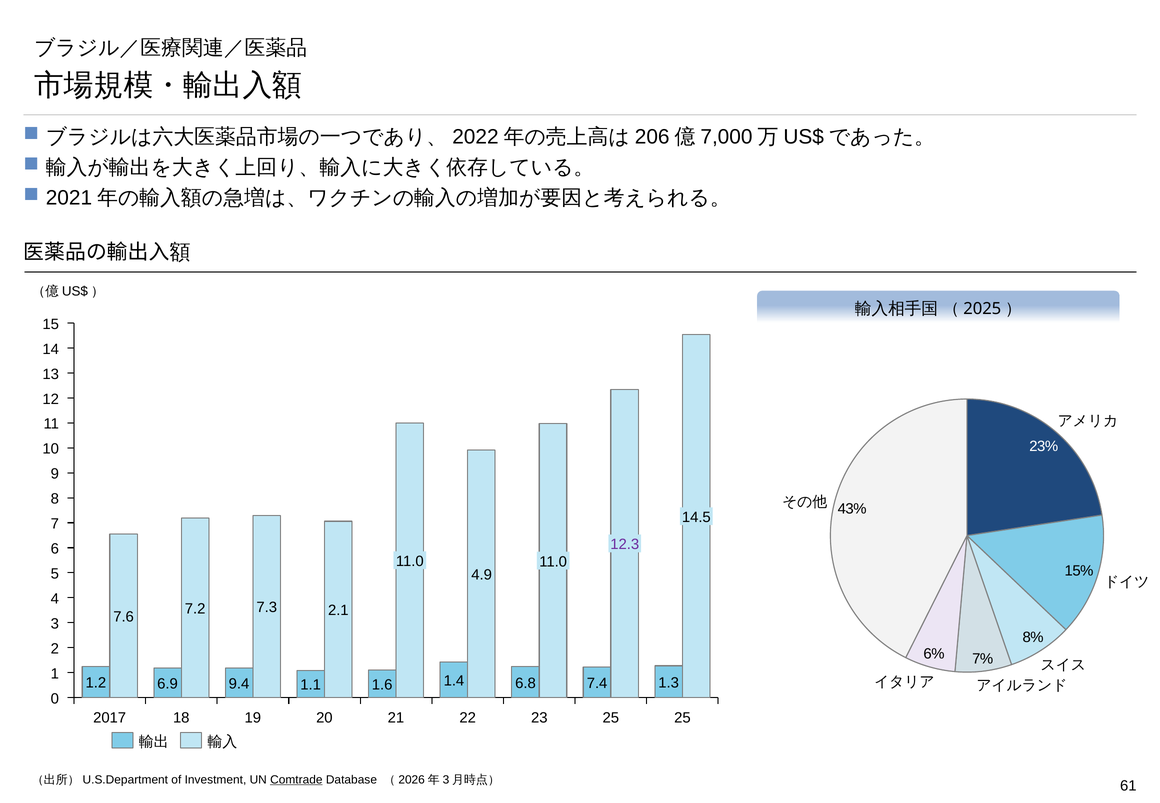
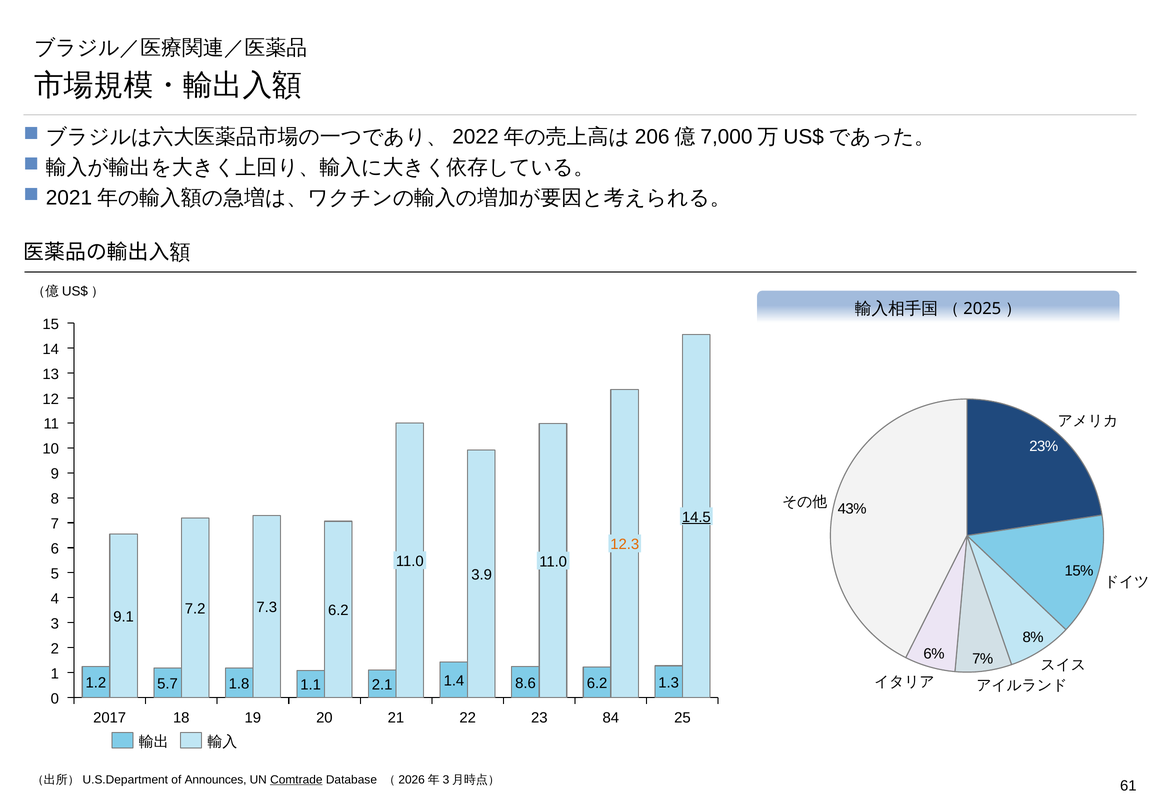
14.5 underline: none -> present
12.3 colour: purple -> orange
4.9: 4.9 -> 3.9
2.1 at (338, 611): 2.1 -> 6.2
7.6: 7.6 -> 9.1
6.8: 6.8 -> 8.6
7.4 at (597, 683): 7.4 -> 6.2
6.9: 6.9 -> 5.7
9.4: 9.4 -> 1.8
1.6: 1.6 -> 2.1
22 25: 25 -> 84
Investment: Investment -> Announces
